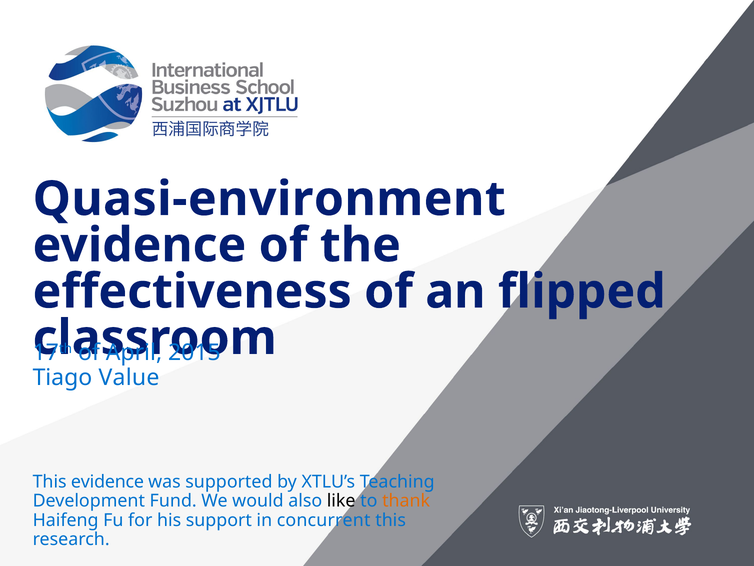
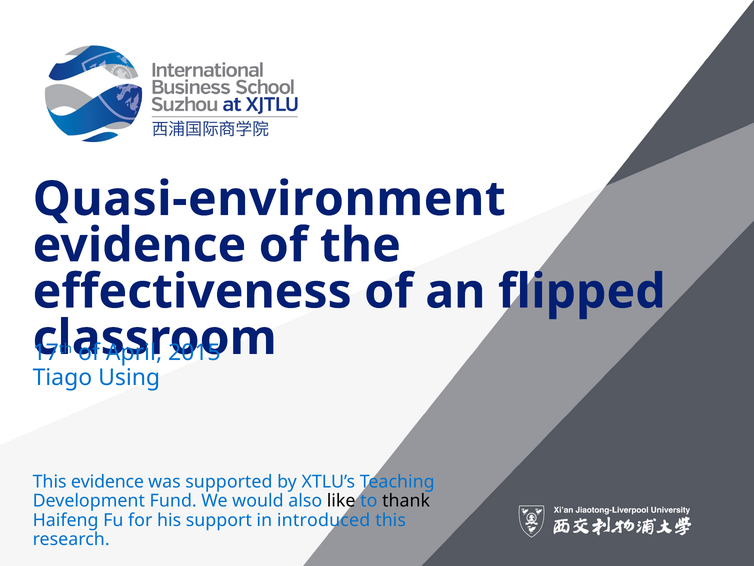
Value: Value -> Using
thank colour: orange -> black
concurrent: concurrent -> introduced
